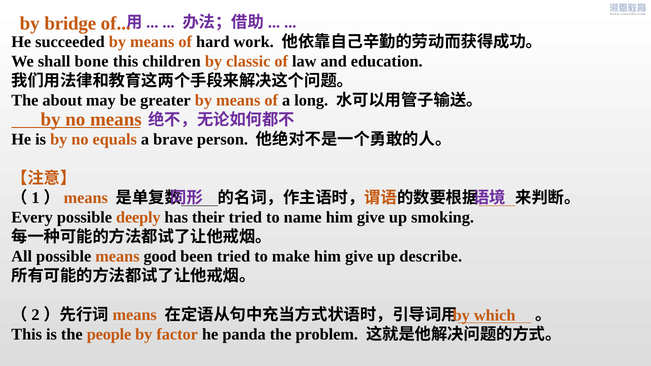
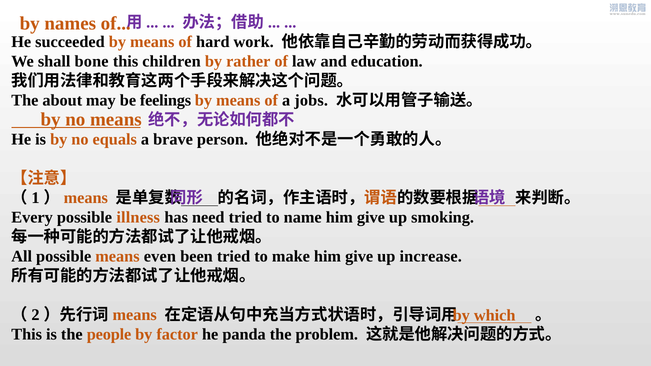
bridge: bridge -> names
classic: classic -> rather
greater: greater -> feelings
long: long -> jobs
deeply: deeply -> illness
their: their -> need
good: good -> even
describe: describe -> increase
